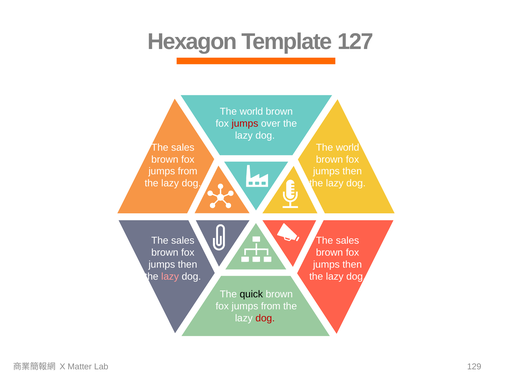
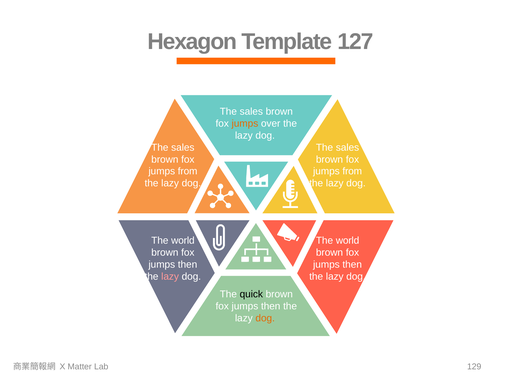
world at (251, 112): world -> sales
jumps at (245, 124) colour: red -> orange
world at (348, 147): world -> sales
then at (352, 171): then -> from
sales at (183, 241): sales -> world
sales at (347, 241): sales -> world
from at (271, 306): from -> then
dog at (265, 318) colour: red -> orange
